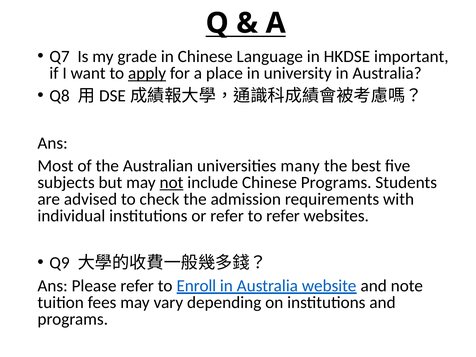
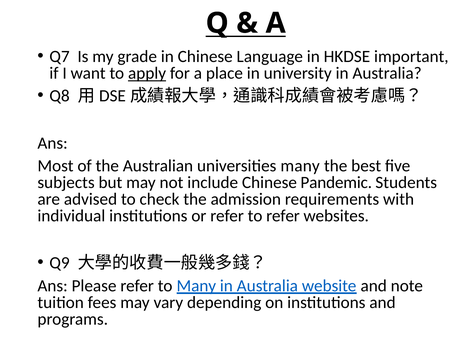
not underline: present -> none
Chinese Programs: Programs -> Pandemic
to Enroll: Enroll -> Many
